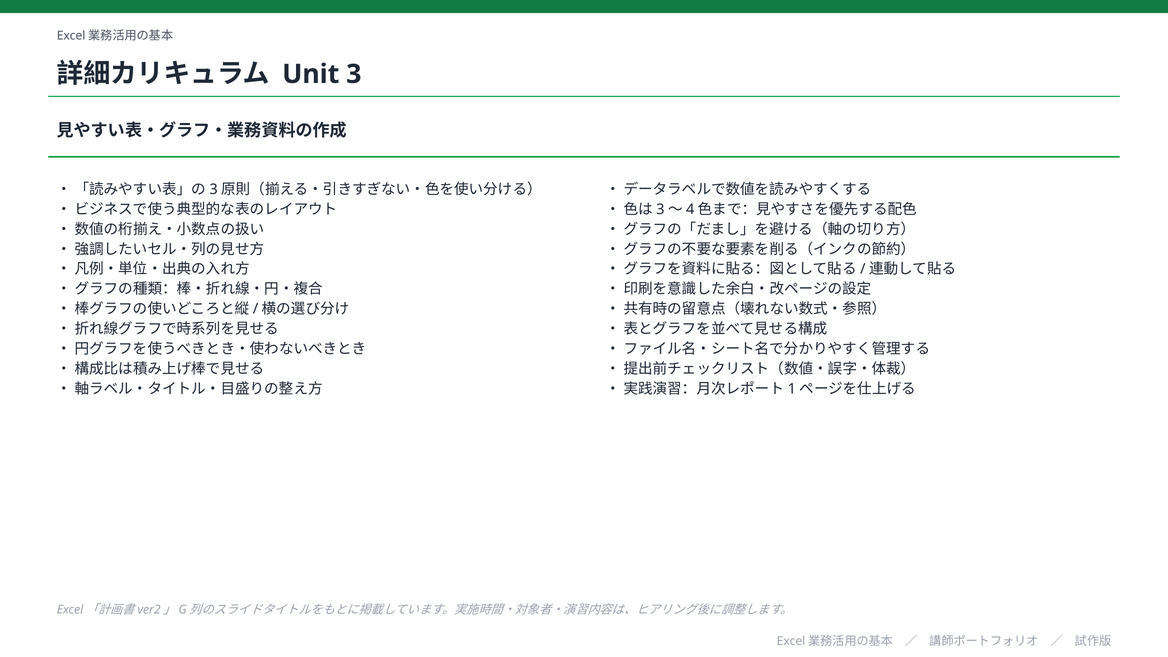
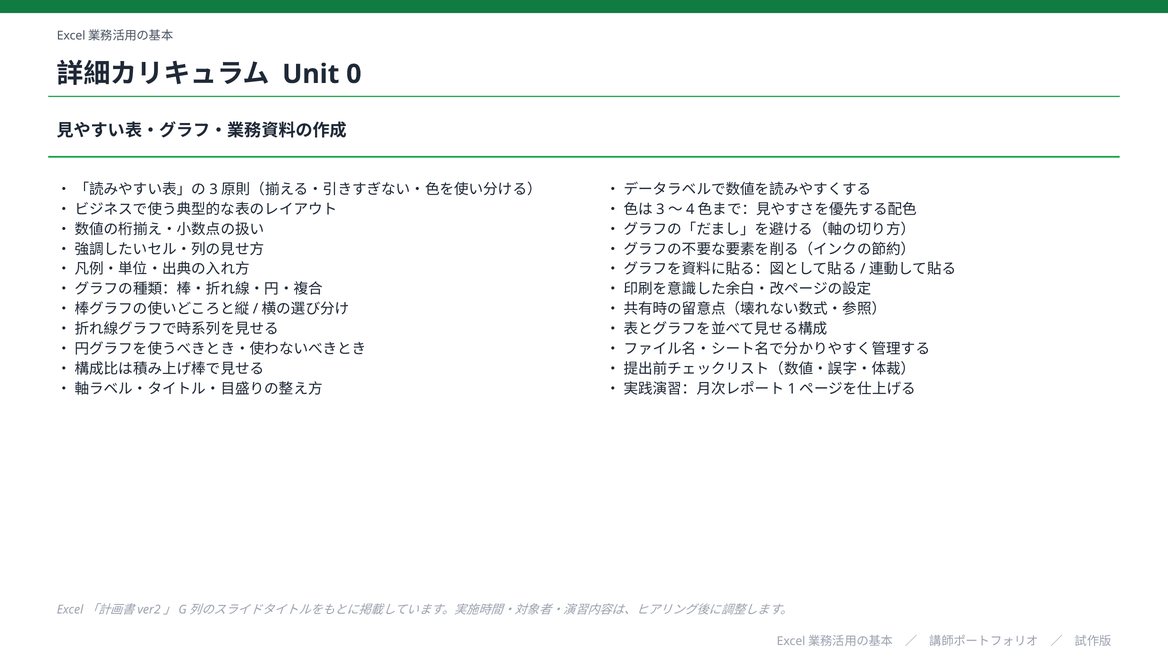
3: 3 -> 0
